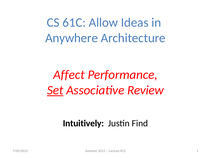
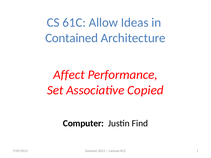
Anywhere: Anywhere -> Contained
Set underline: present -> none
Review: Review -> Copied
Intuitively: Intuitively -> Computer
